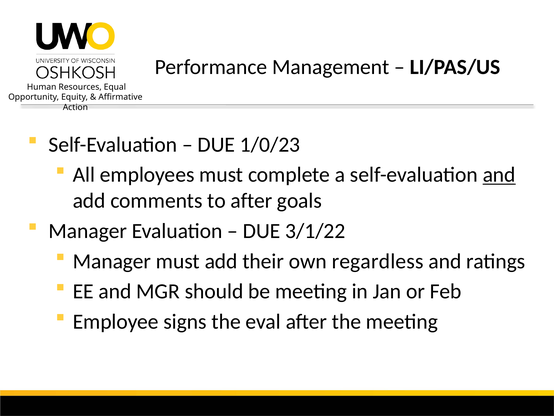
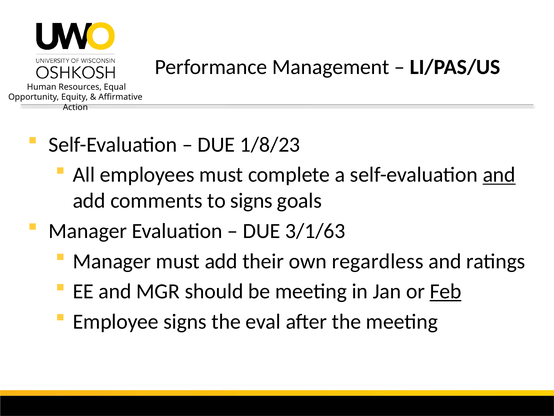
1/0/23: 1/0/23 -> 1/8/23
to after: after -> signs
3/1/22: 3/1/22 -> 3/1/63
Feb underline: none -> present
